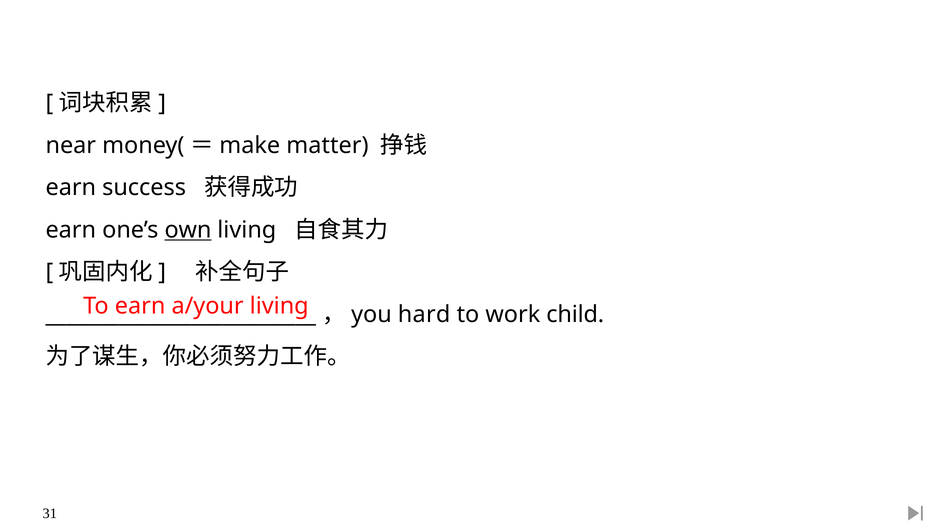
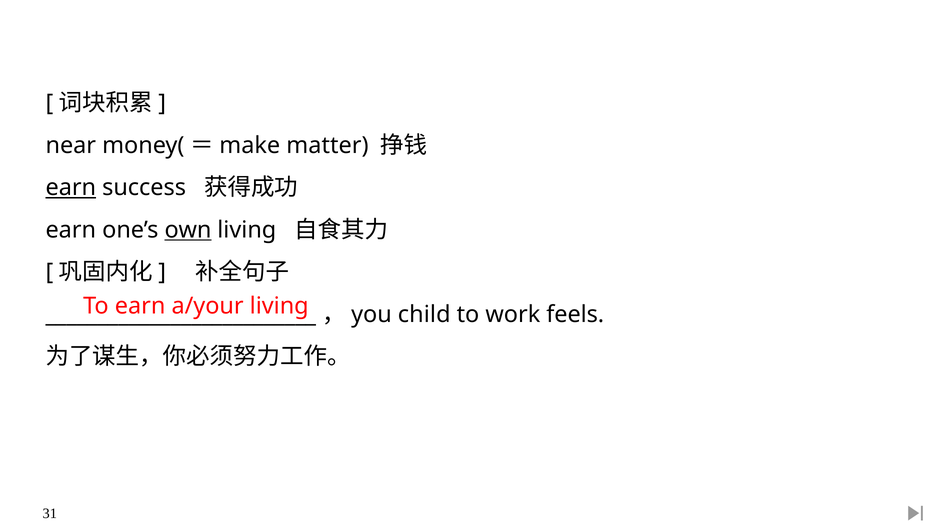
earn at (71, 188) underline: none -> present
hard: hard -> child
child: child -> feels
